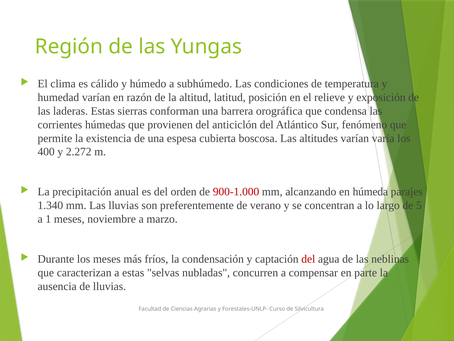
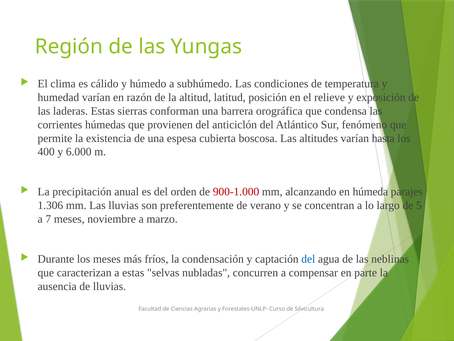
varía: varía -> hasta
2.272: 2.272 -> 6.000
1.340: 1.340 -> 1.306
1: 1 -> 7
del at (308, 259) colour: red -> blue
